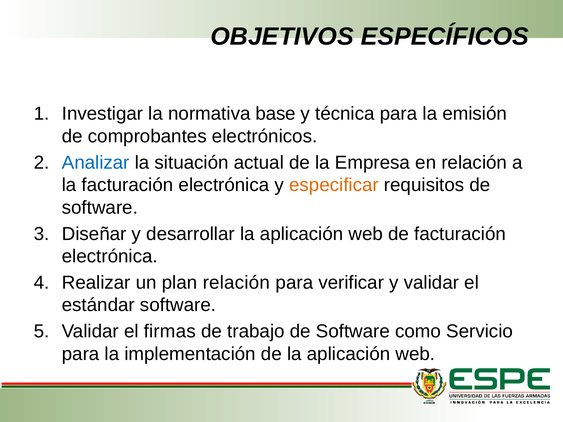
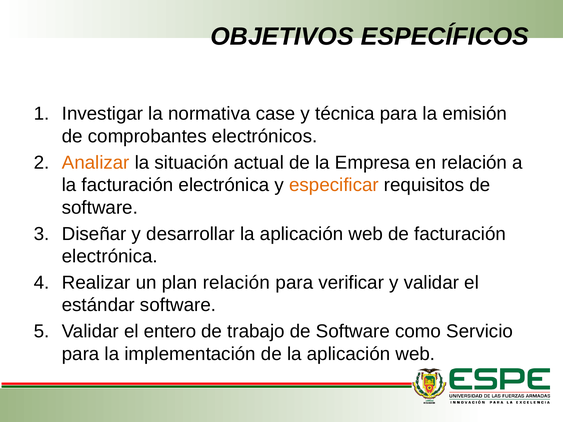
base: base -> case
Analizar colour: blue -> orange
firmas: firmas -> entero
